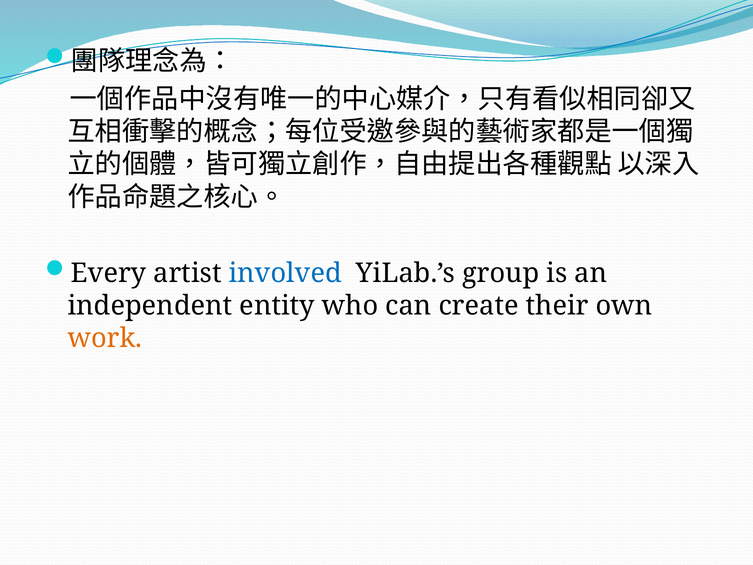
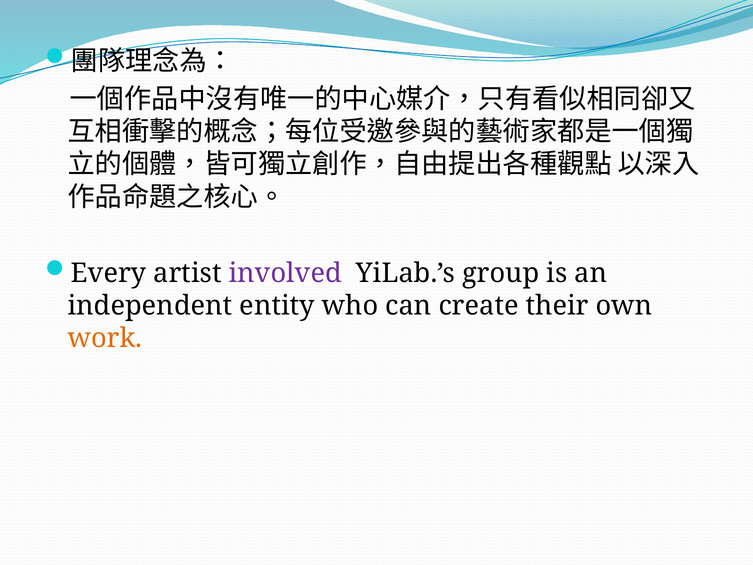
involved colour: blue -> purple
